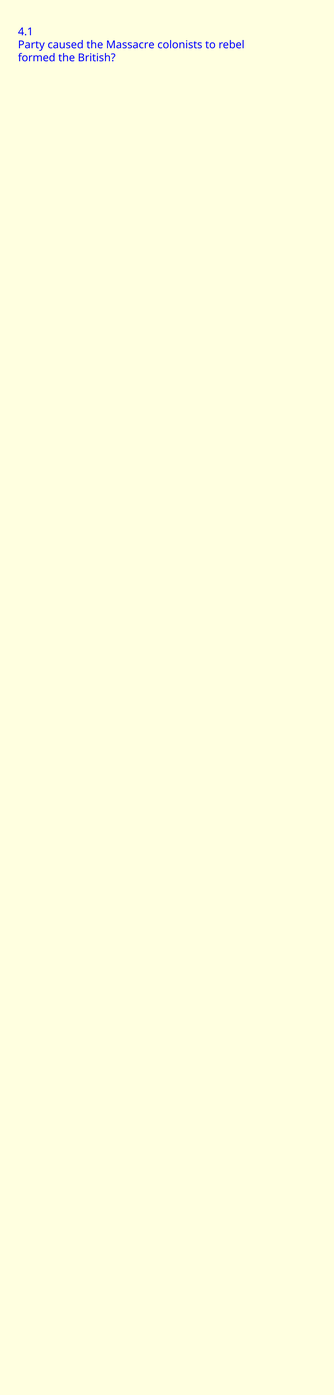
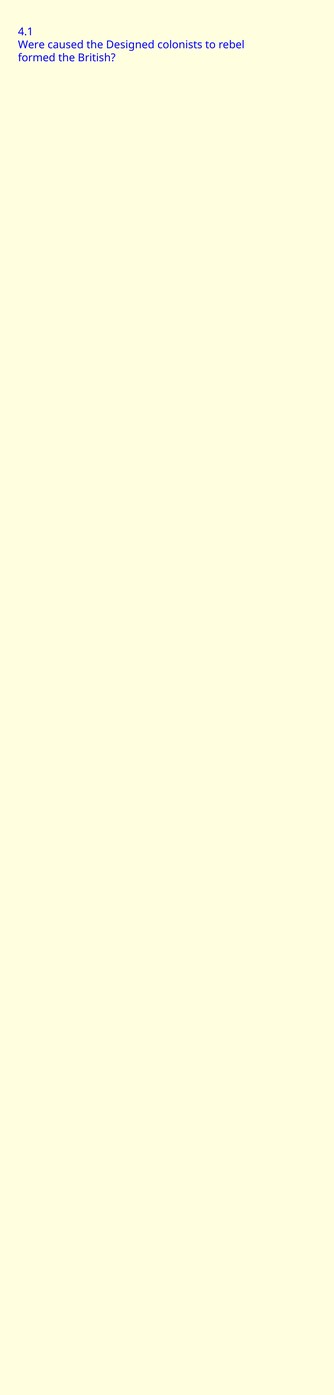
Party: Party -> Were
Massacre: Massacre -> Designed
